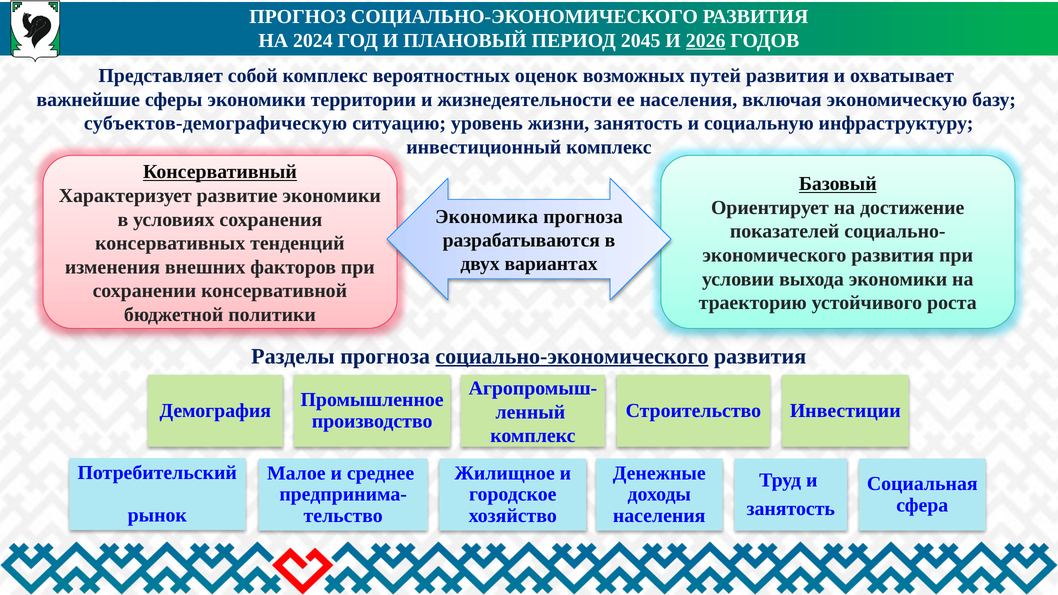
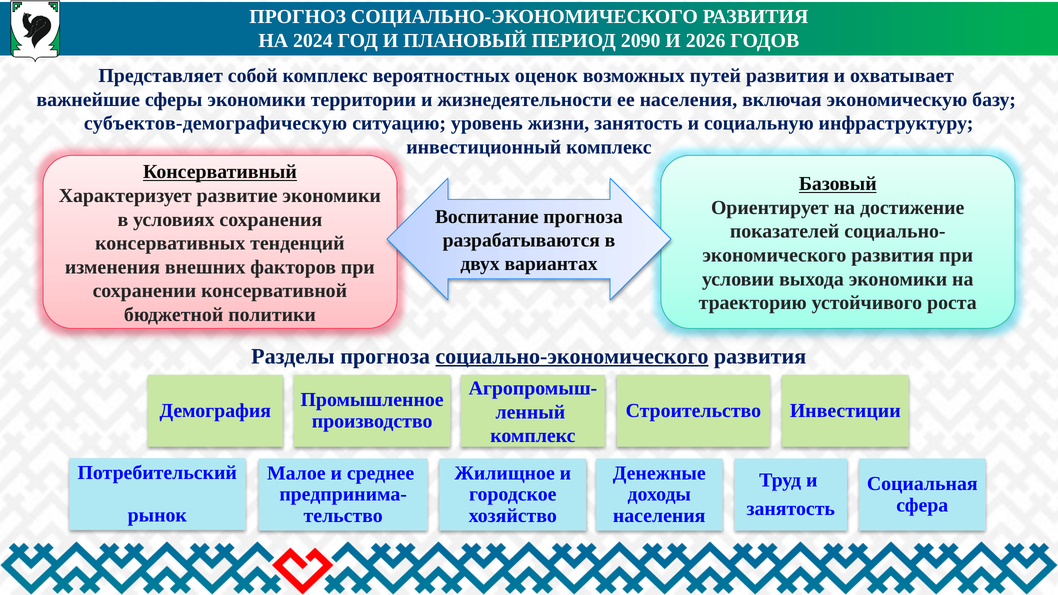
2045: 2045 -> 2090
2026 underline: present -> none
Экономика: Экономика -> Воспитание
